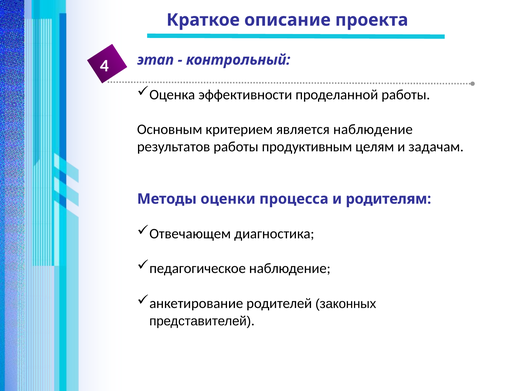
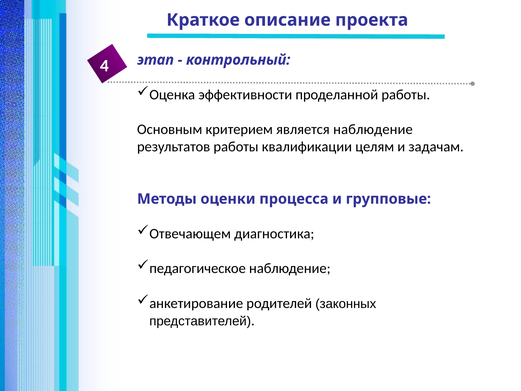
продуктивным: продуктивным -> квалификации
родителям: родителям -> групповые
